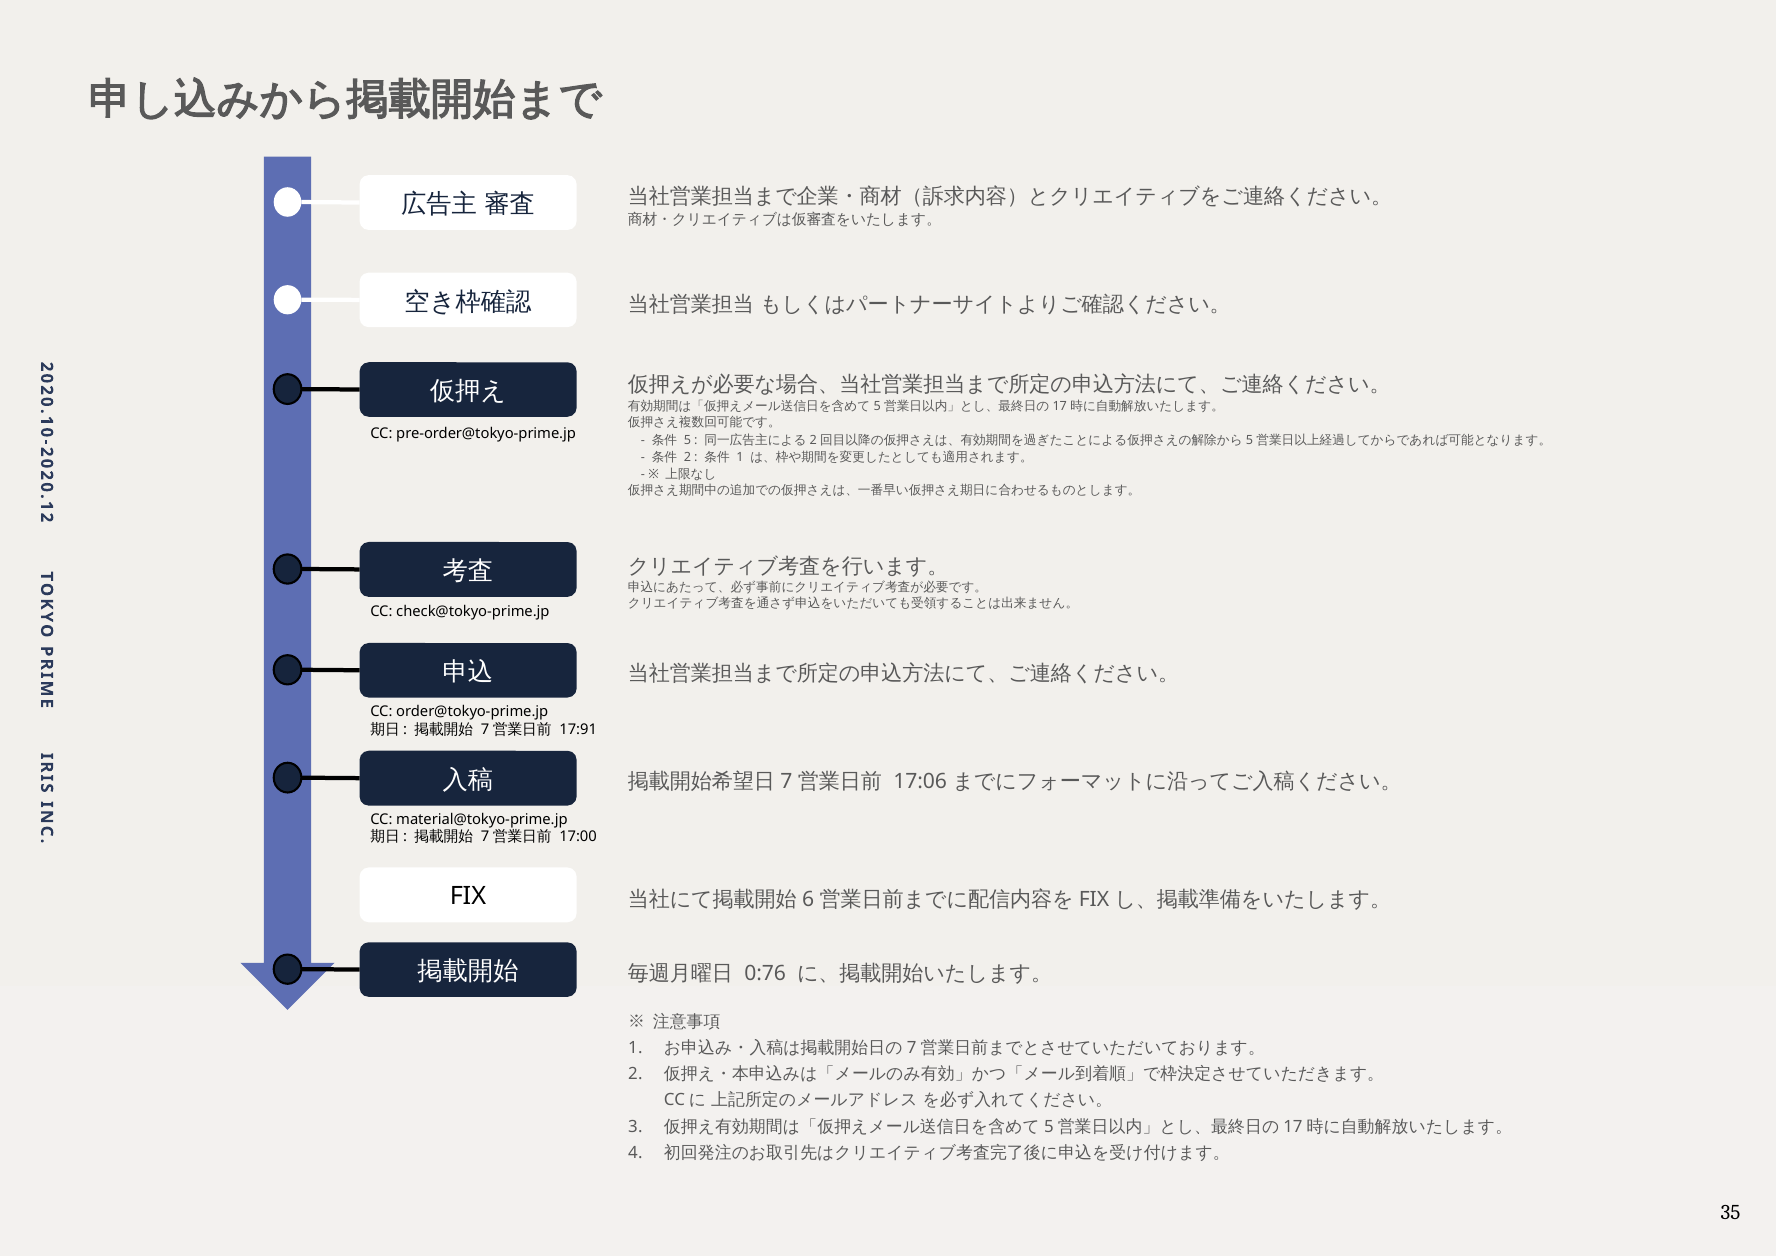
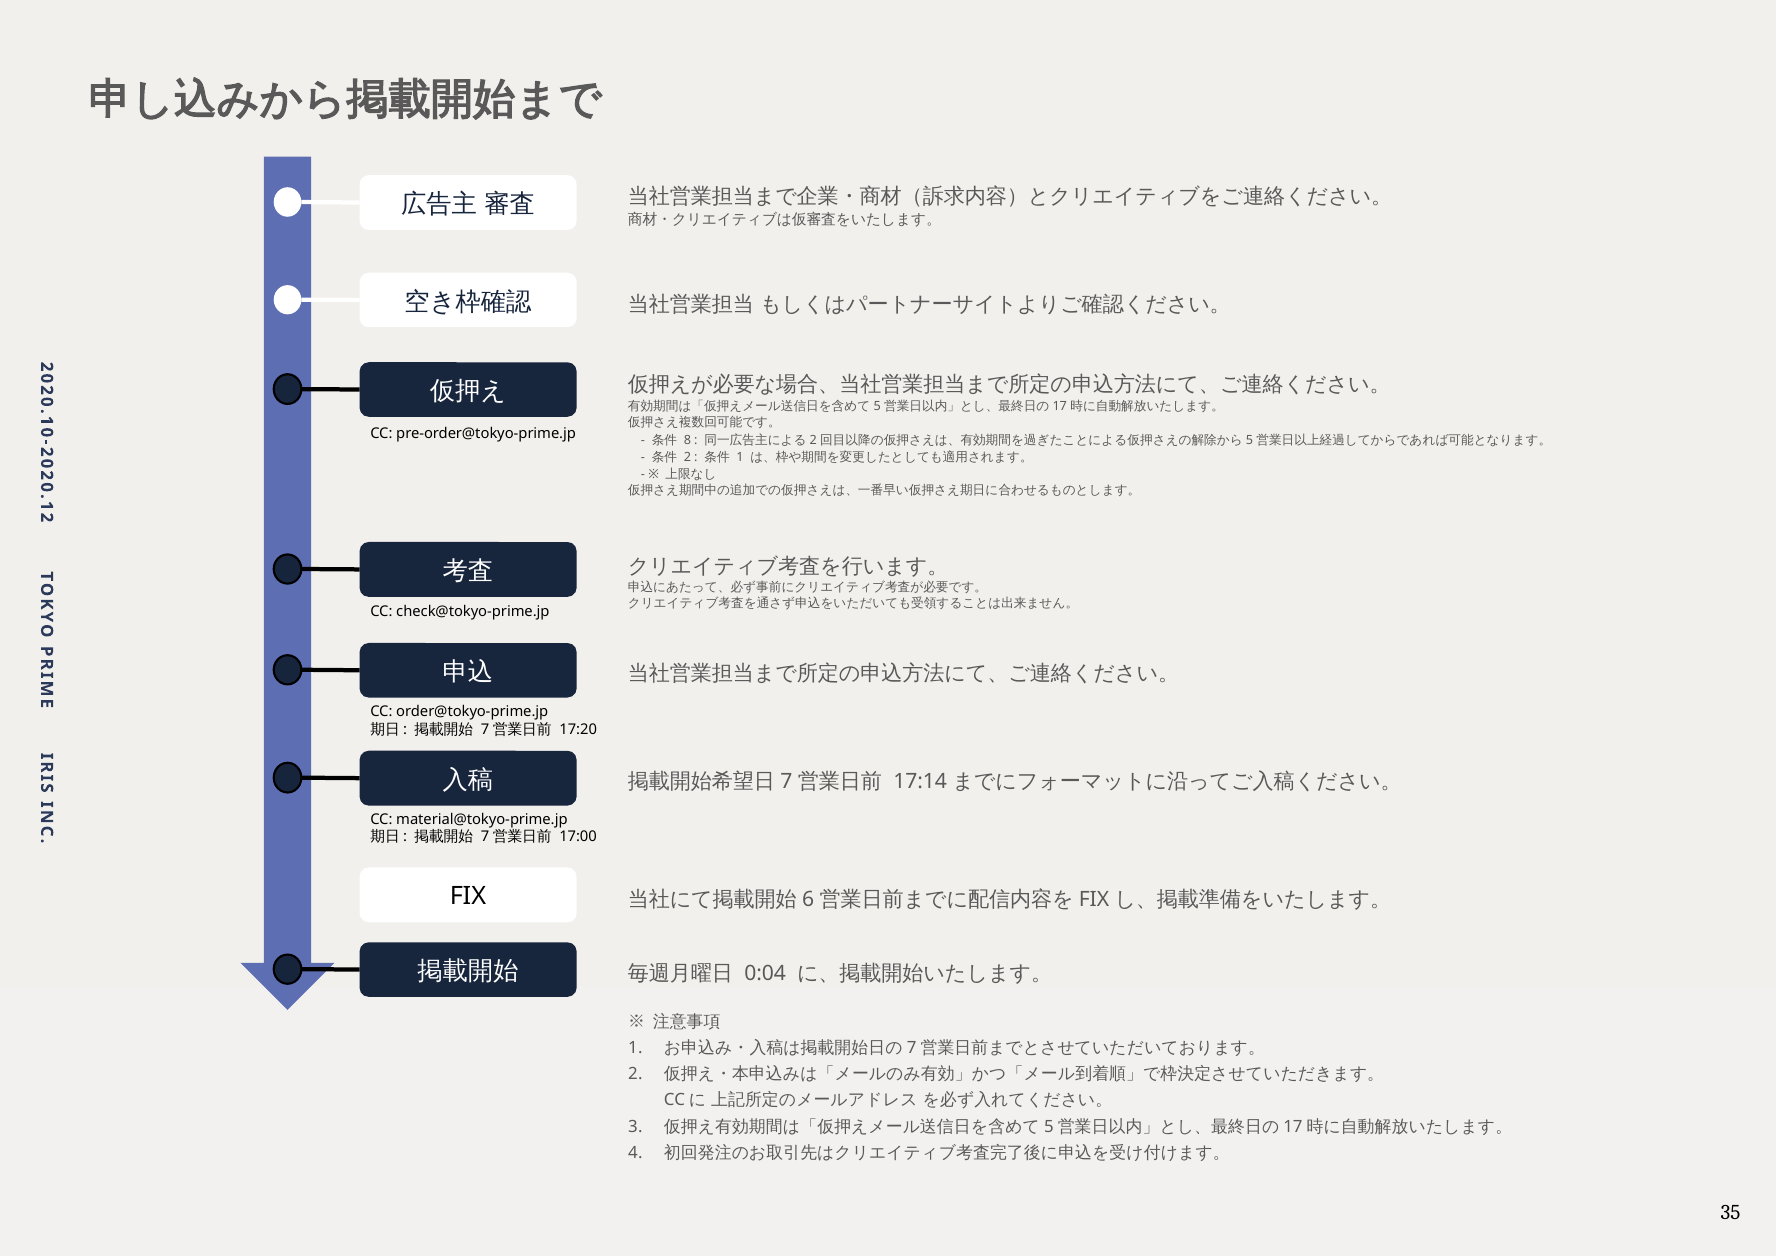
5: 5 -> 8
17:91: 17:91 -> 17:20
17:06: 17:06 -> 17:14
0:76: 0:76 -> 0:04
